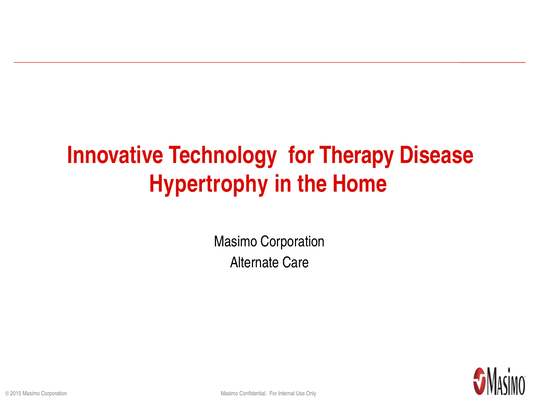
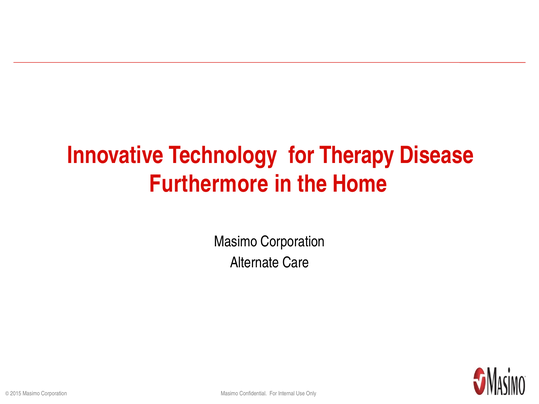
Hypertrophy: Hypertrophy -> Furthermore
